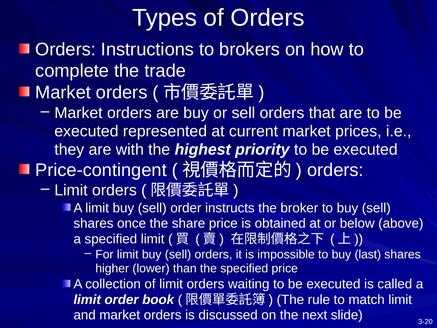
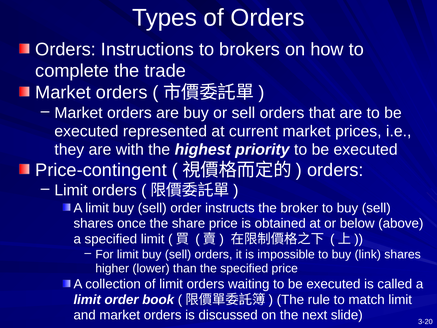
last: last -> link
